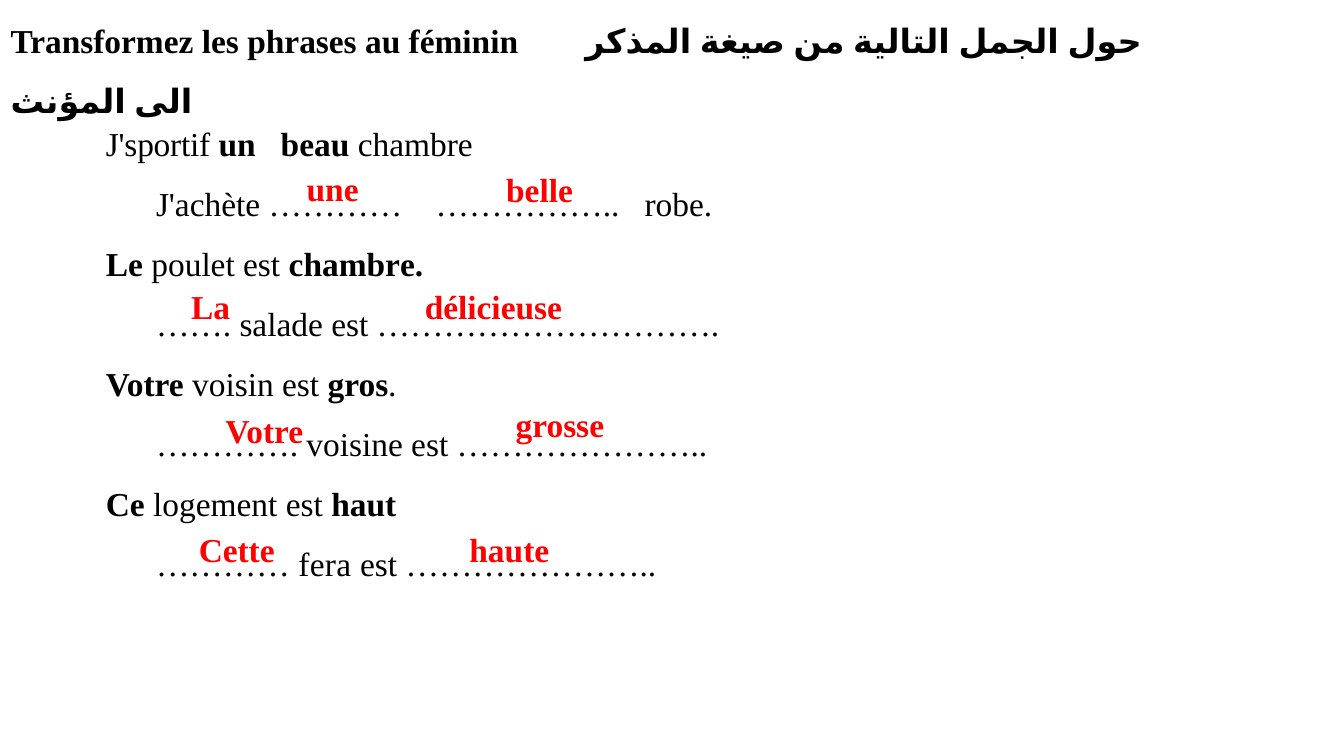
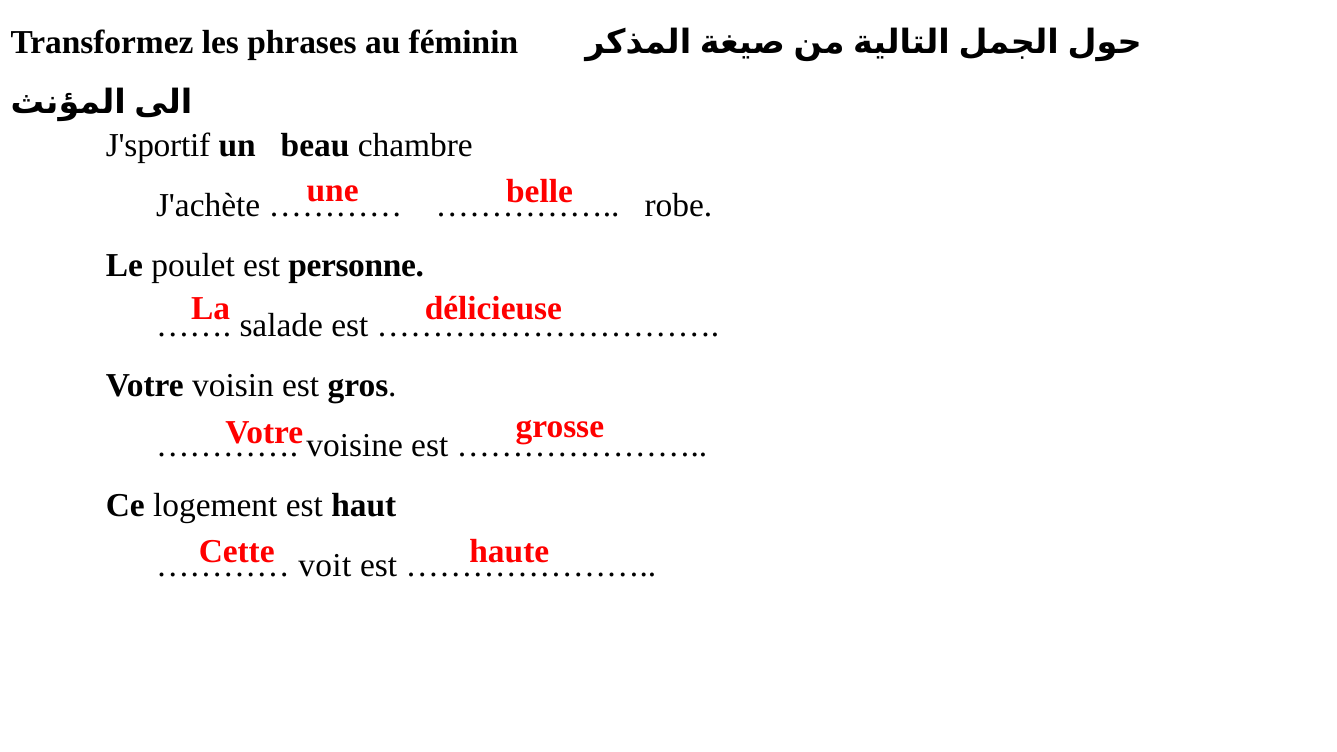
est chambre: chambre -> personne
fera: fera -> voit
